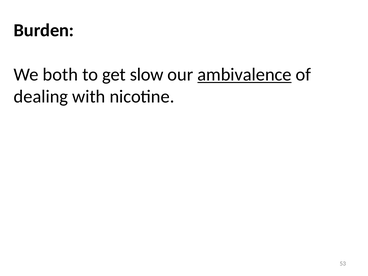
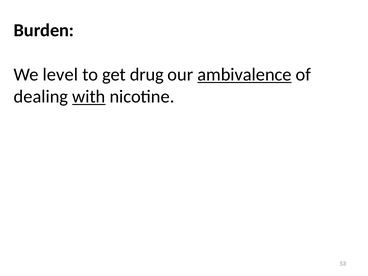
both: both -> level
slow: slow -> drug
with underline: none -> present
